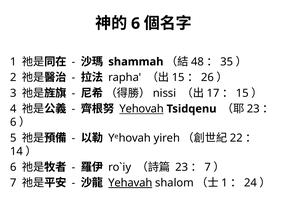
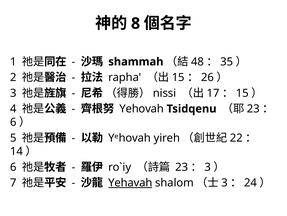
6 at (136, 23): 6 -> 8
Yehovah underline: present -> none
7 at (208, 167): 7 -> 3
1 at (225, 182): 1 -> 3
